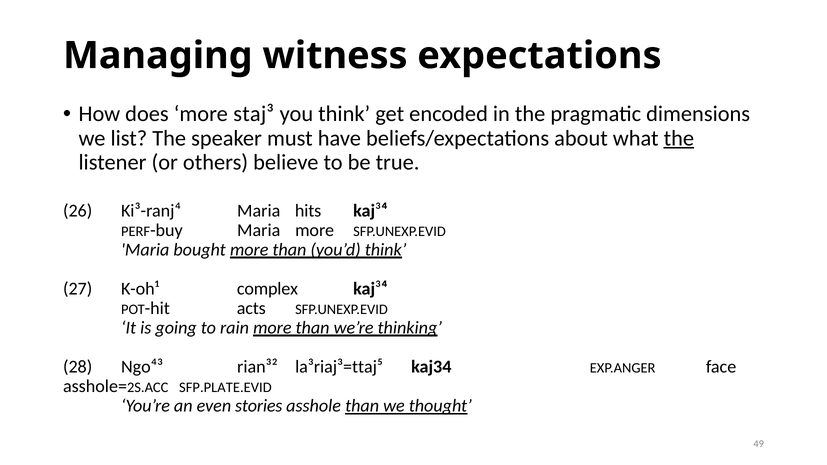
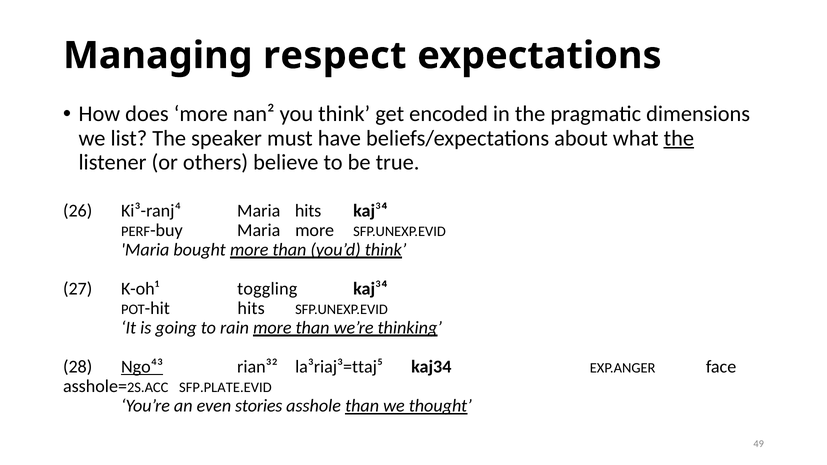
witness: witness -> respect
staj³: staj³ -> nan²
complex: complex -> toggling
acts at (251, 308): acts -> hits
Ngo⁴³ underline: none -> present
